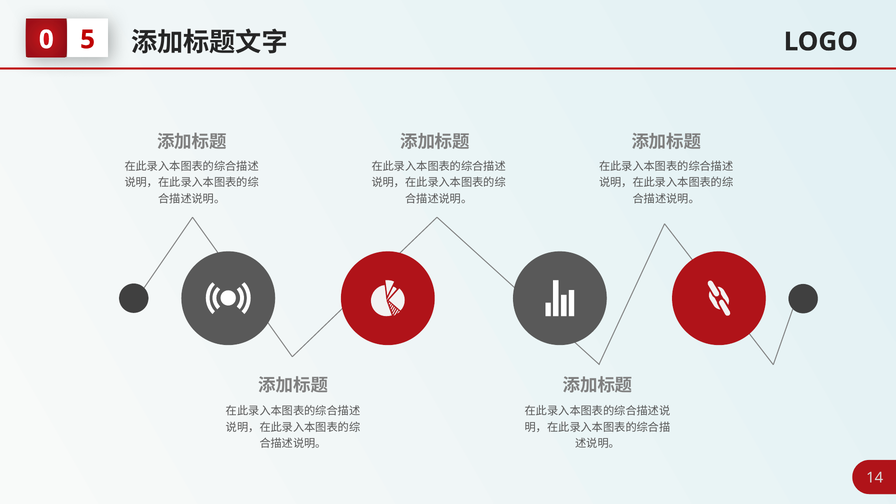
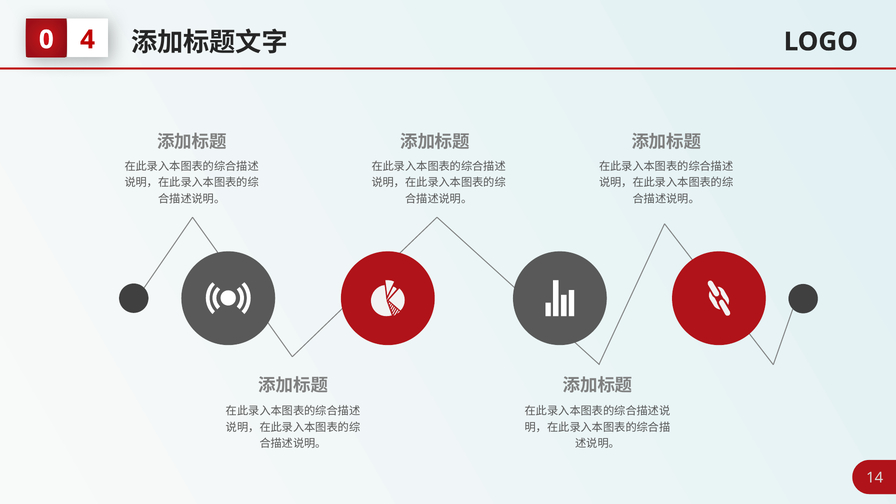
5: 5 -> 4
